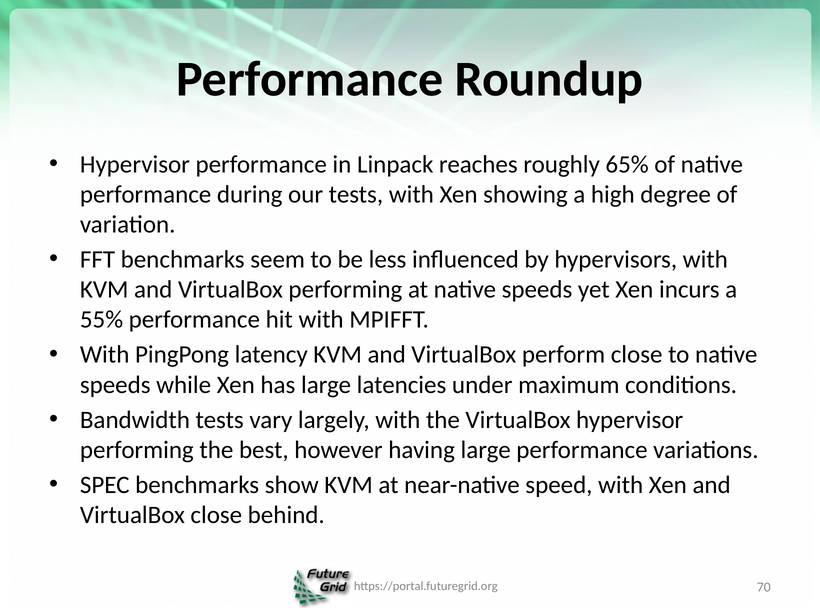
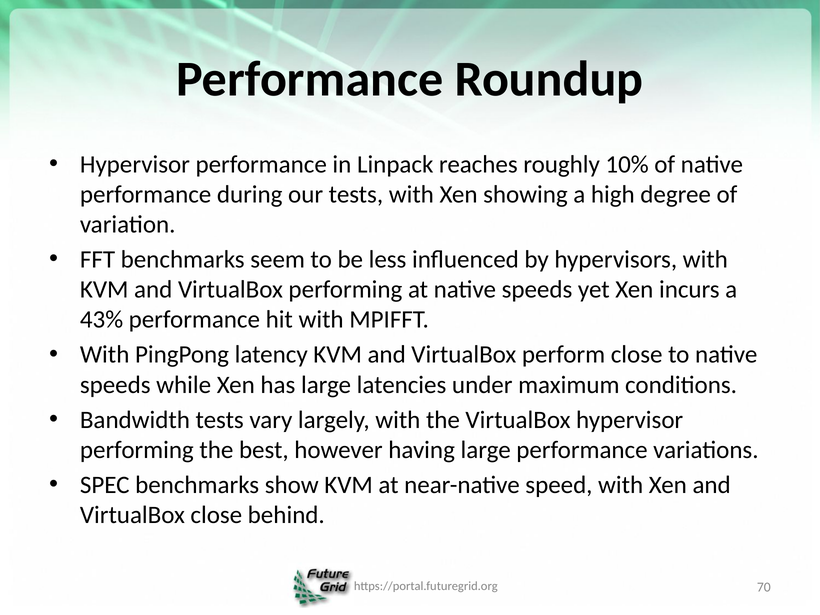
65%: 65% -> 10%
55%: 55% -> 43%
